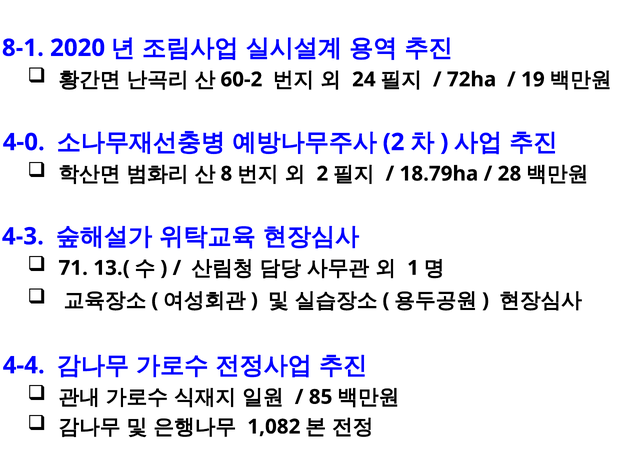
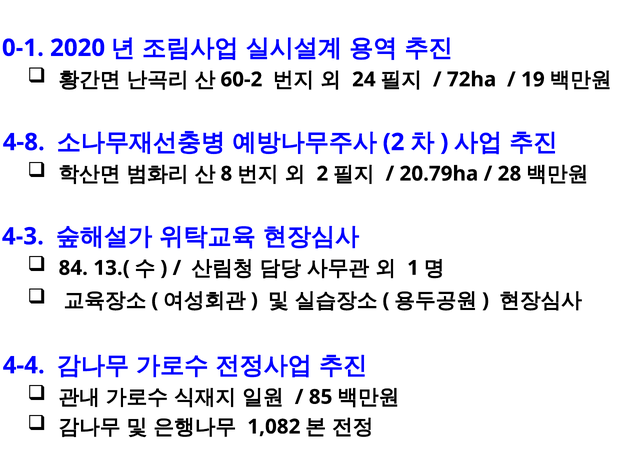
8-1: 8-1 -> 0-1
4-0: 4-0 -> 4-8
18.79ha: 18.79ha -> 20.79ha
71: 71 -> 84
